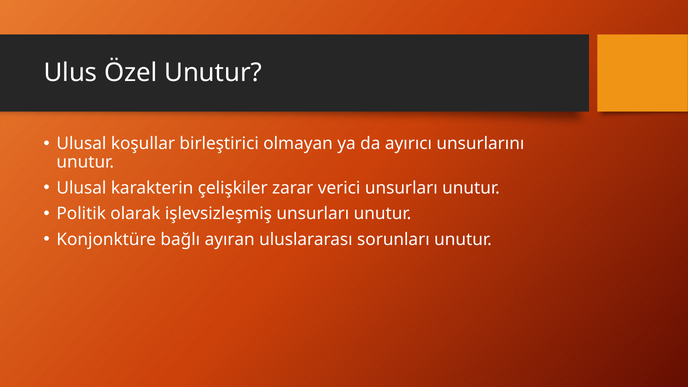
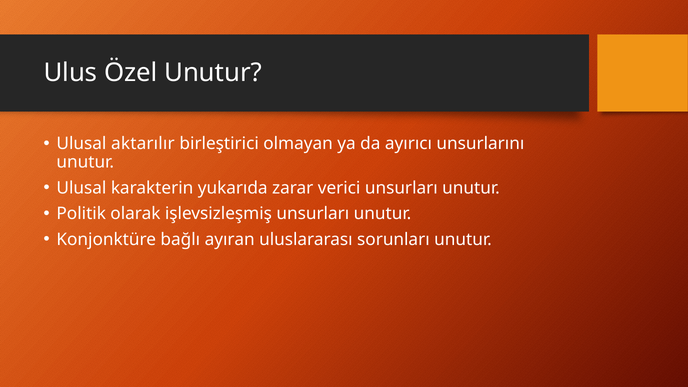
koşullar: koşullar -> aktarılır
çelişkiler: çelişkiler -> yukarıda
